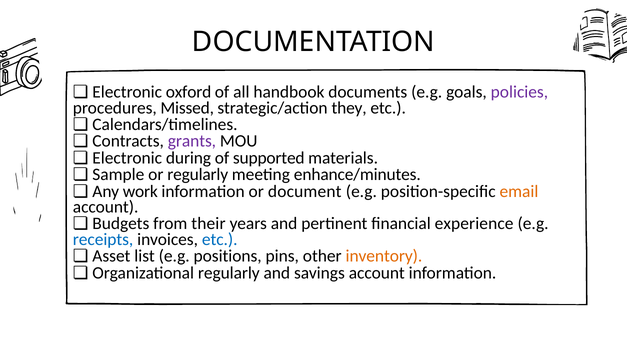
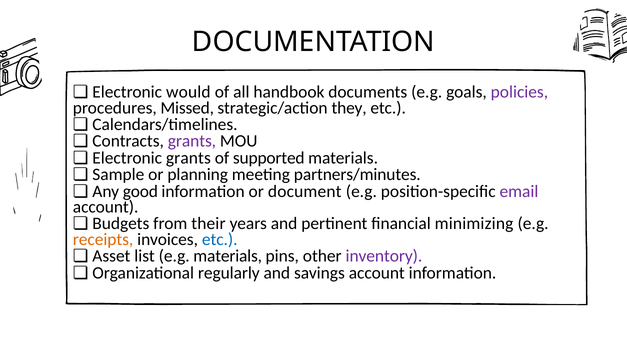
oxford: oxford -> would
during at (188, 158): during -> grants
or regularly: regularly -> planning
enhance/minutes: enhance/minutes -> partners/minutes
work: work -> good
email colour: orange -> purple
experience: experience -> minimizing
receipts colour: blue -> orange
e.g positions: positions -> materials
inventory colour: orange -> purple
